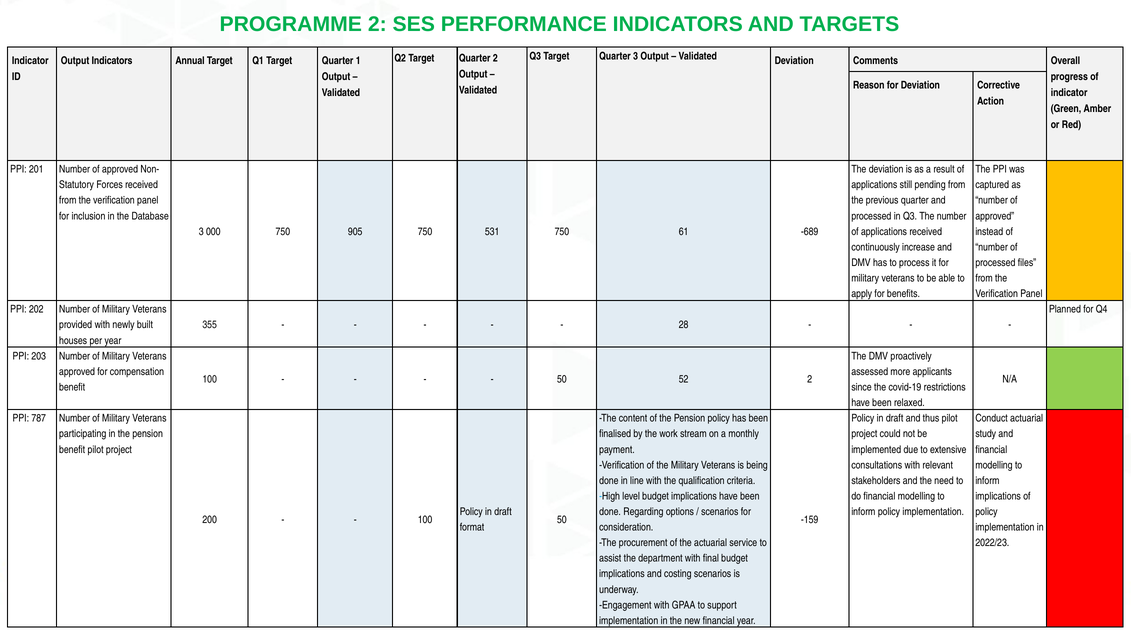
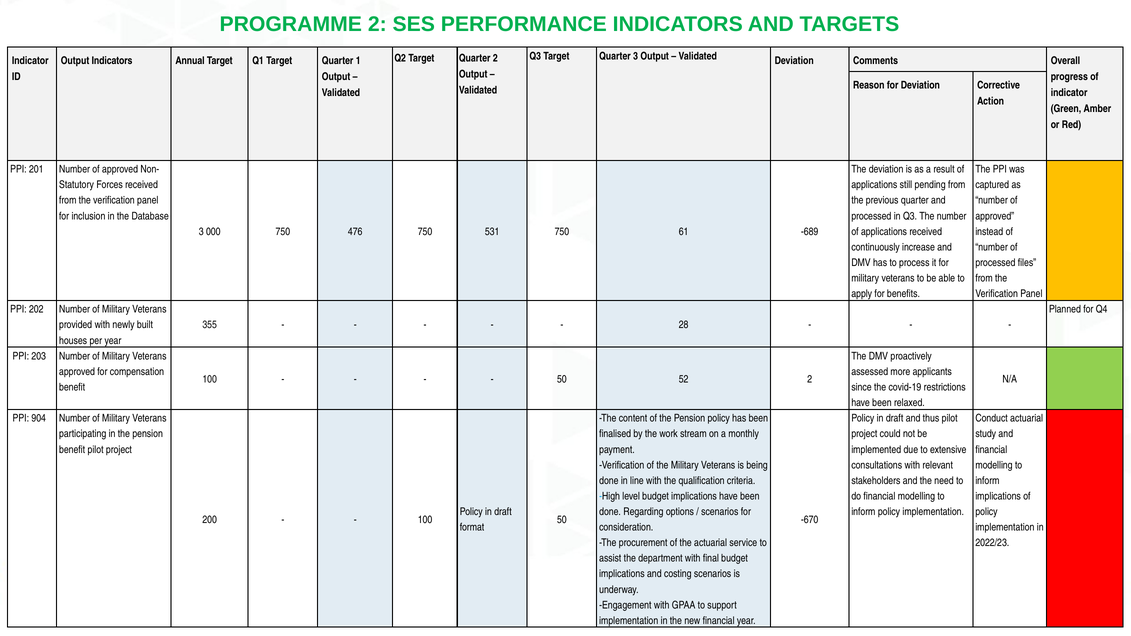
905: 905 -> 476
787: 787 -> 904
-159: -159 -> -670
